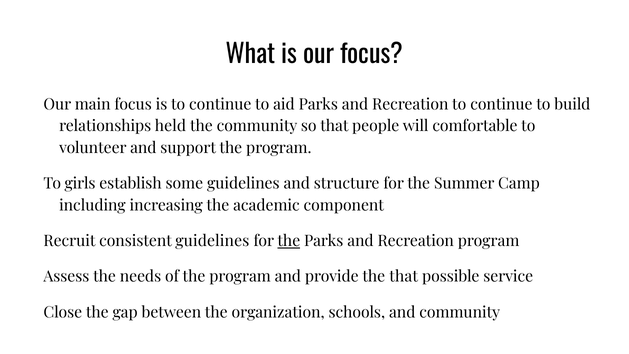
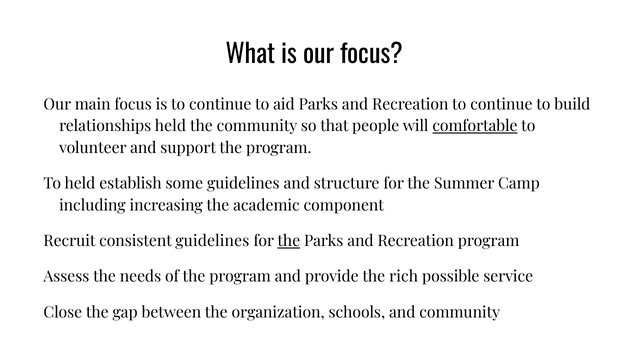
comfortable underline: none -> present
To girls: girls -> held
the that: that -> rich
